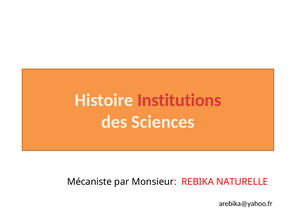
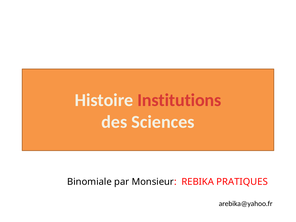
Mécaniste: Mécaniste -> Binomiale
NATURELLE: NATURELLE -> PRATIQUES
